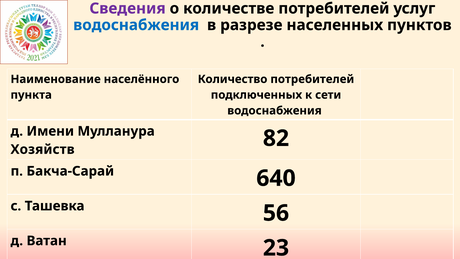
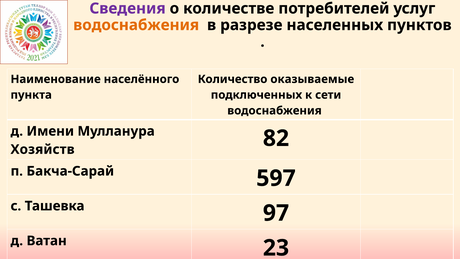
водоснабжения at (136, 25) colour: blue -> orange
Количество потребителей: потребителей -> оказываемые
640: 640 -> 597
56: 56 -> 97
